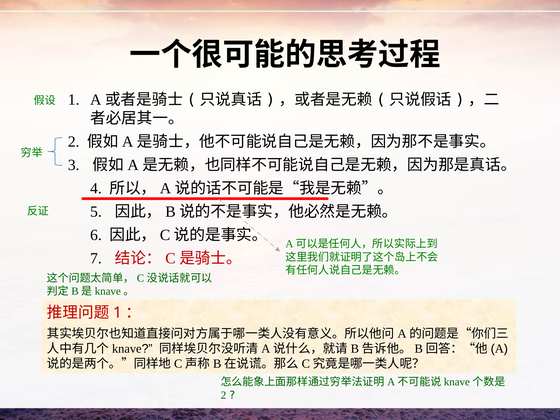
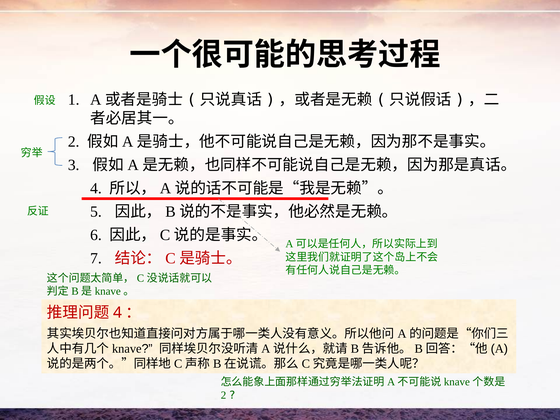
1 at (117, 313): 1 -> 4
